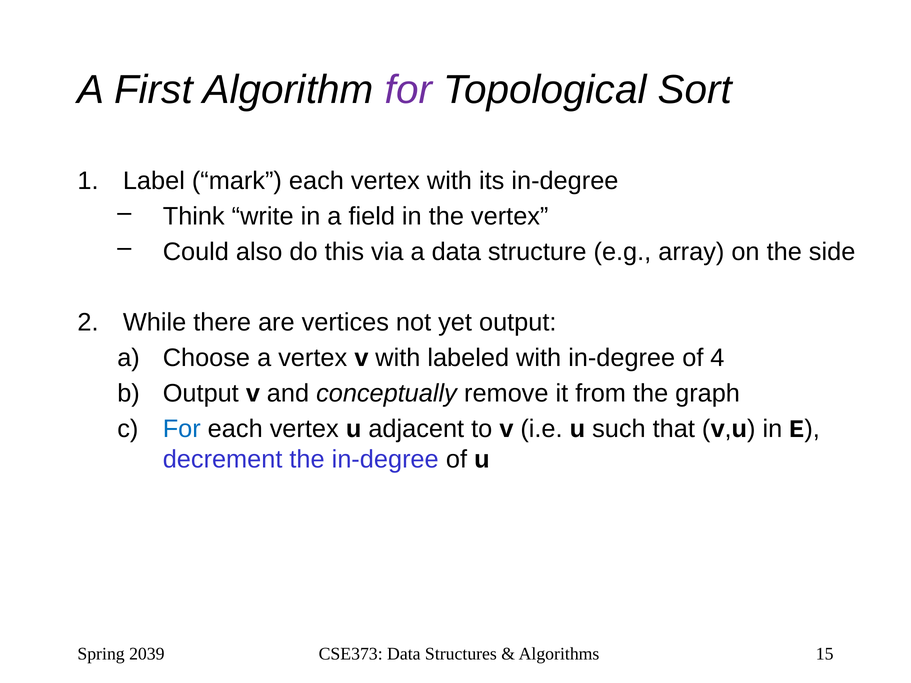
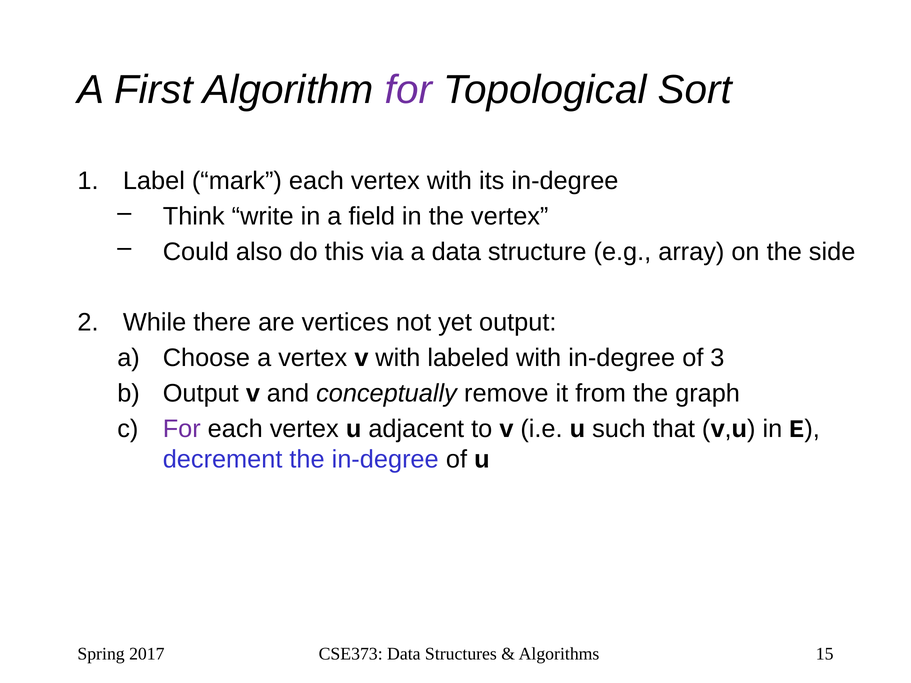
4: 4 -> 3
For at (182, 429) colour: blue -> purple
2039: 2039 -> 2017
